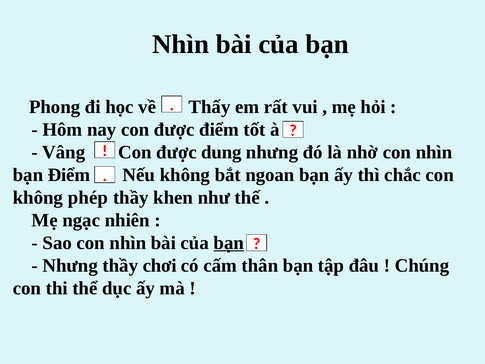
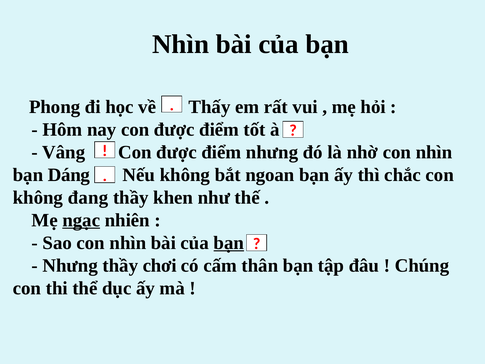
Vâng Con được dung: dung -> điểm
bạn Điểm: Điểm -> Dáng
phép: phép -> đang
ngạc underline: none -> present
